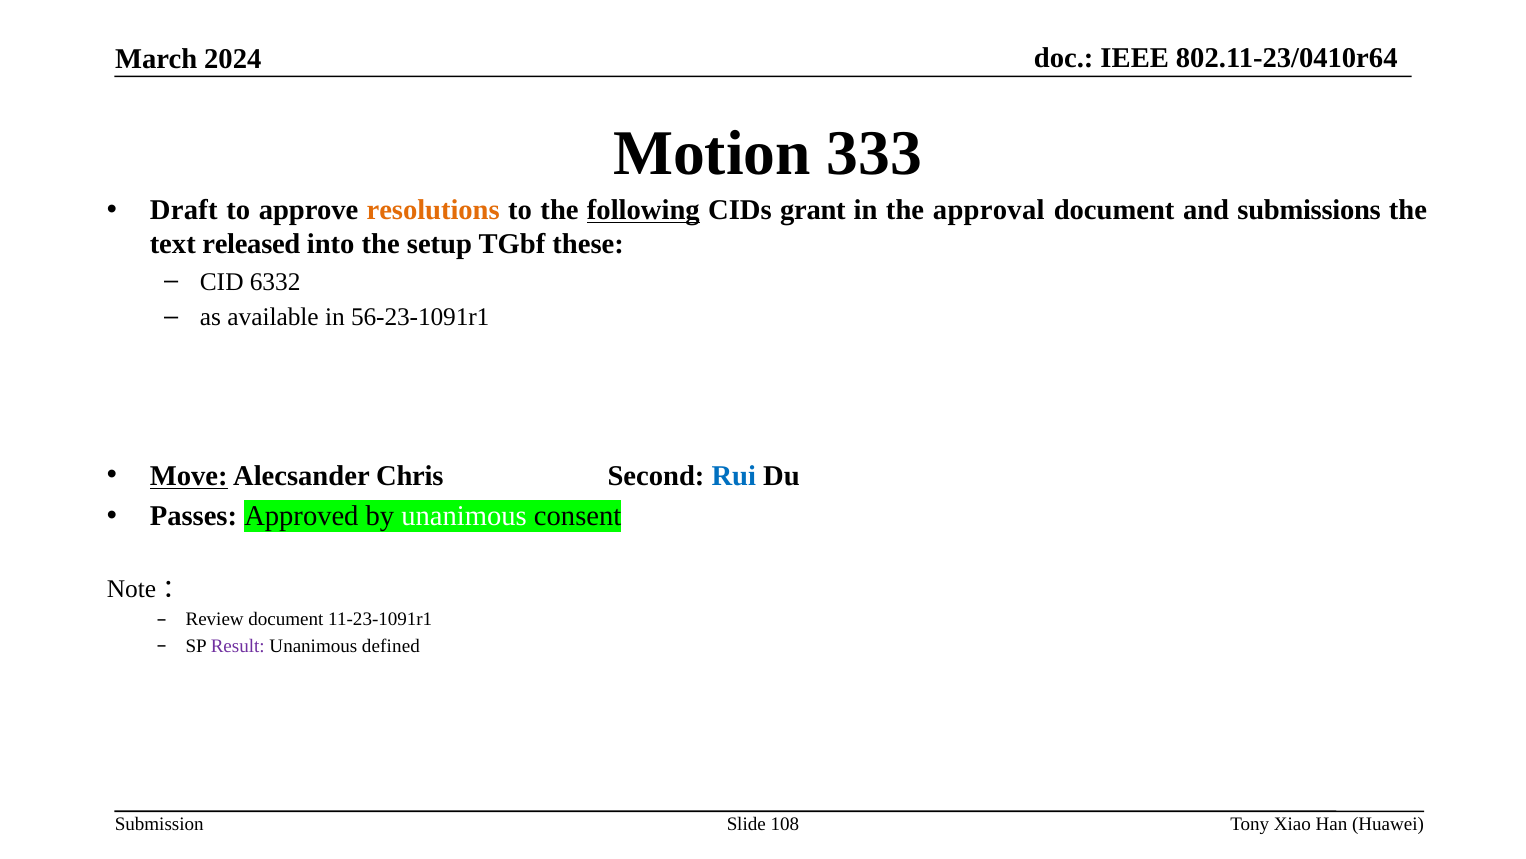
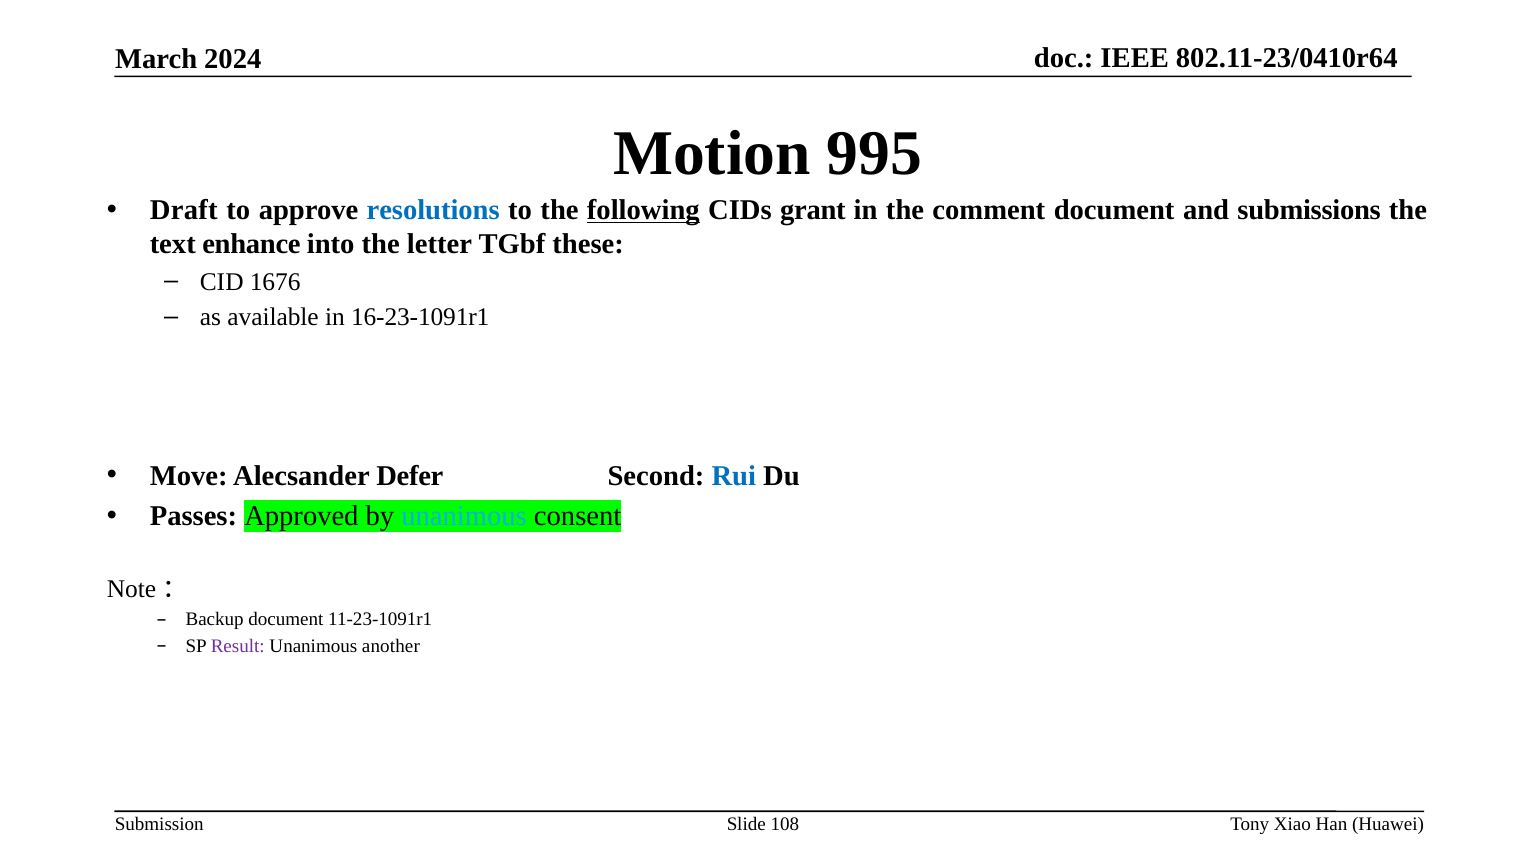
333: 333 -> 995
resolutions colour: orange -> blue
approval: approval -> comment
released: released -> enhance
setup: setup -> letter
6332: 6332 -> 1676
56-23-1091r1: 56-23-1091r1 -> 16-23-1091r1
Move underline: present -> none
Chris: Chris -> Defer
unanimous at (464, 516) colour: white -> light blue
Review: Review -> Backup
defined: defined -> another
